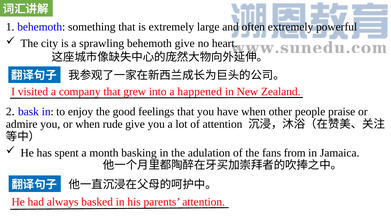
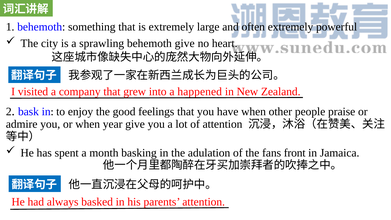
rude: rude -> year
from: from -> front
